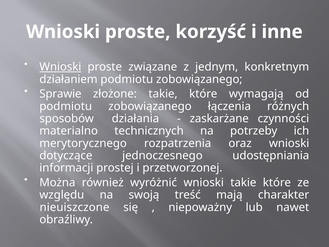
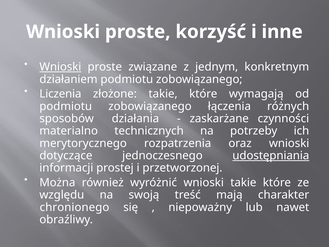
Sprawie: Sprawie -> Liczenia
udostępniania underline: none -> present
nieuiszczone: nieuiszczone -> chronionego
